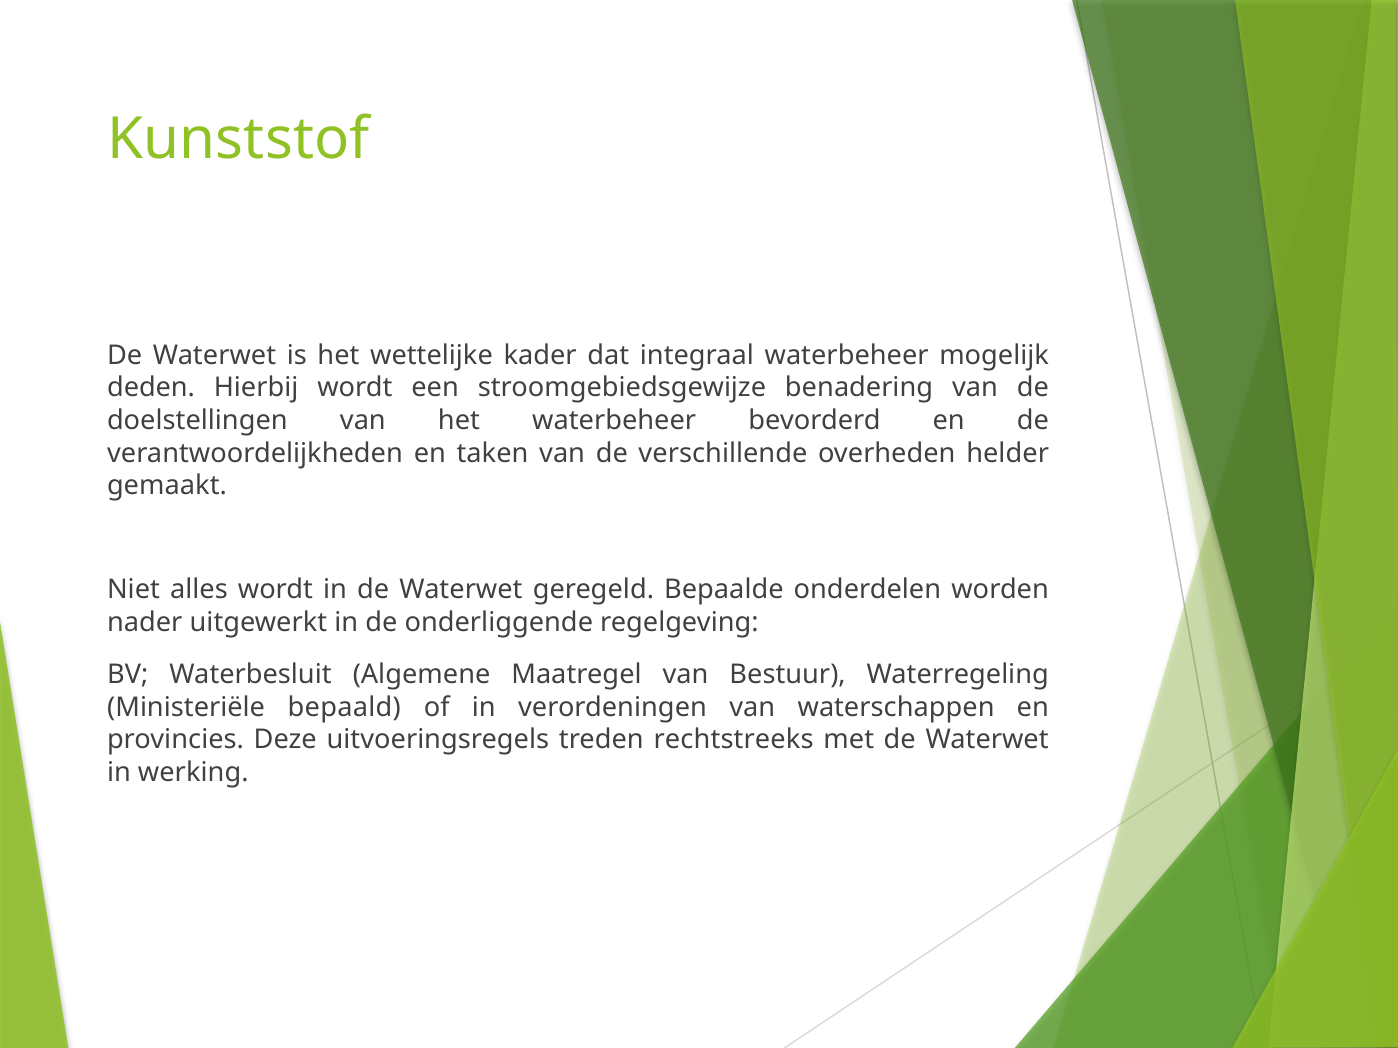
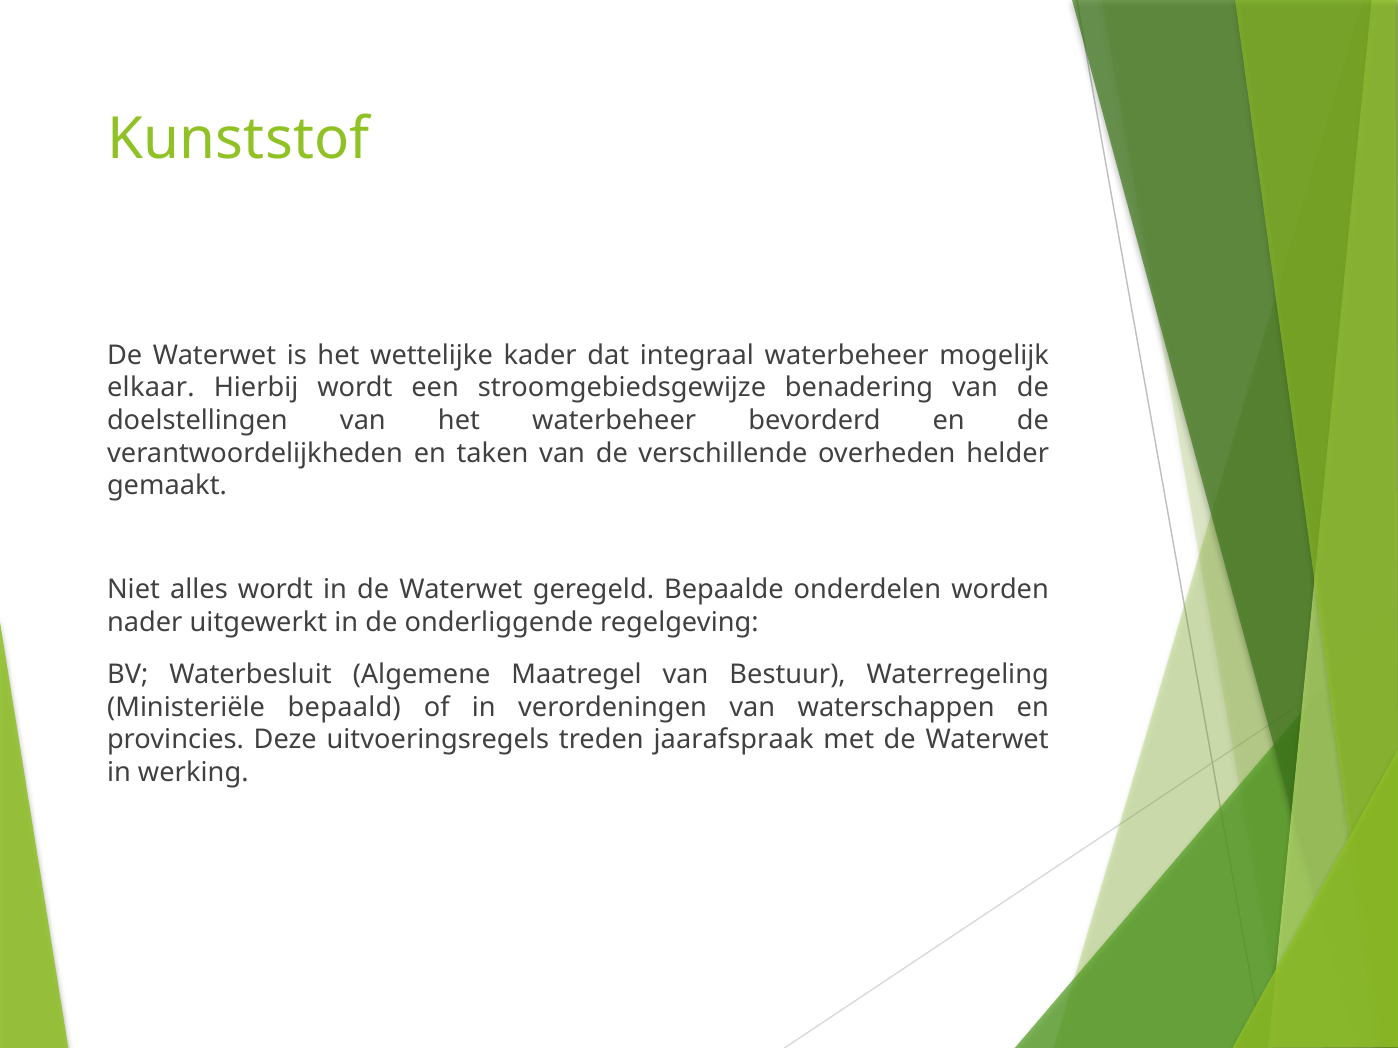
deden: deden -> elkaar
rechtstreeks: rechtstreeks -> jaarafspraak
